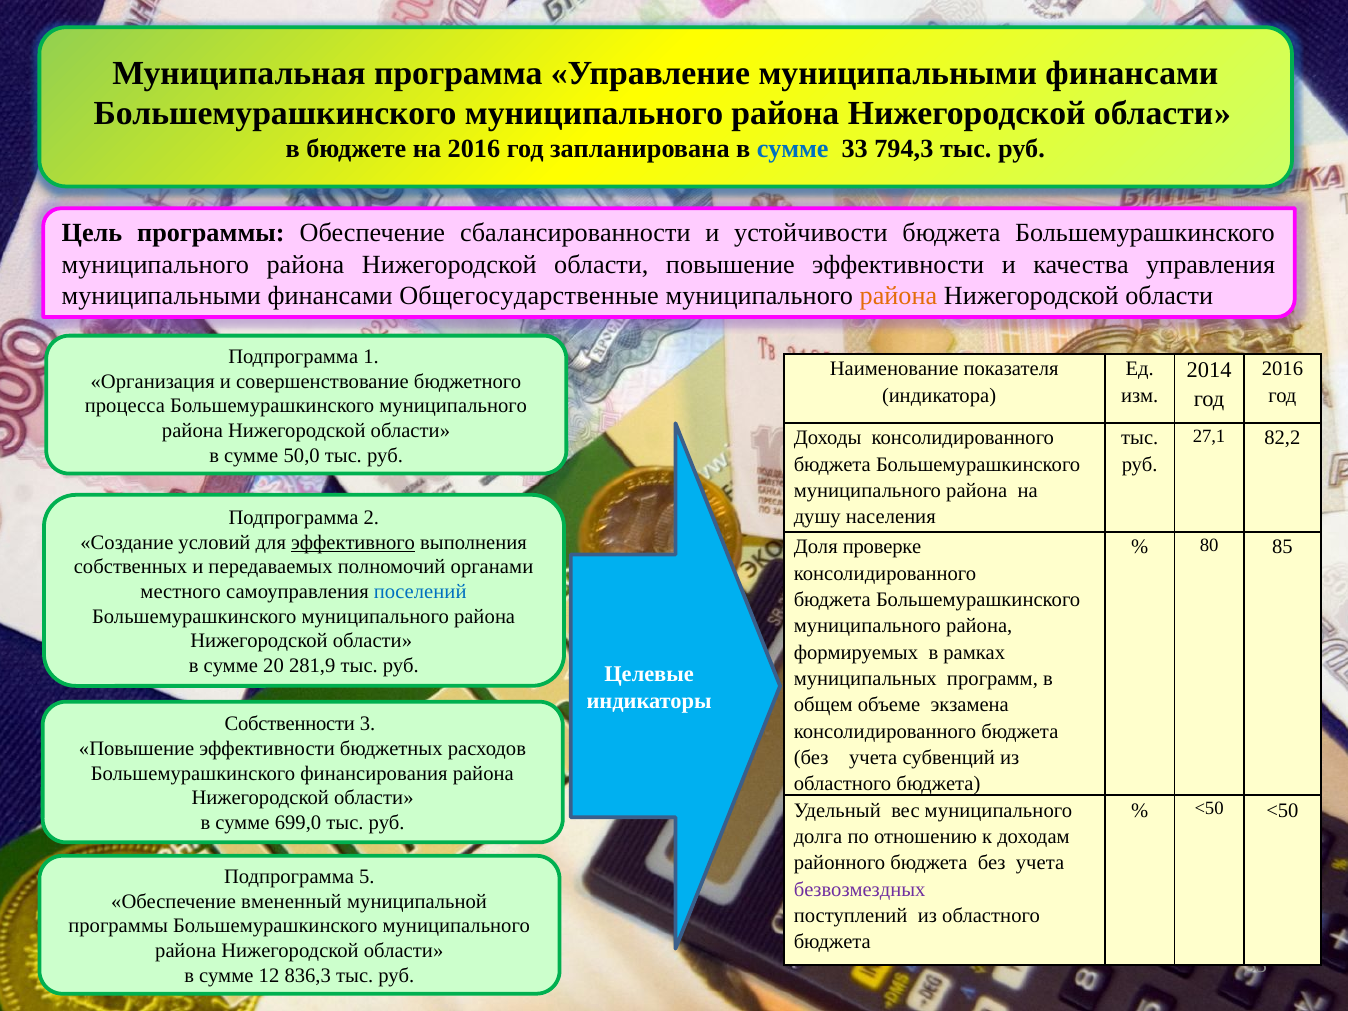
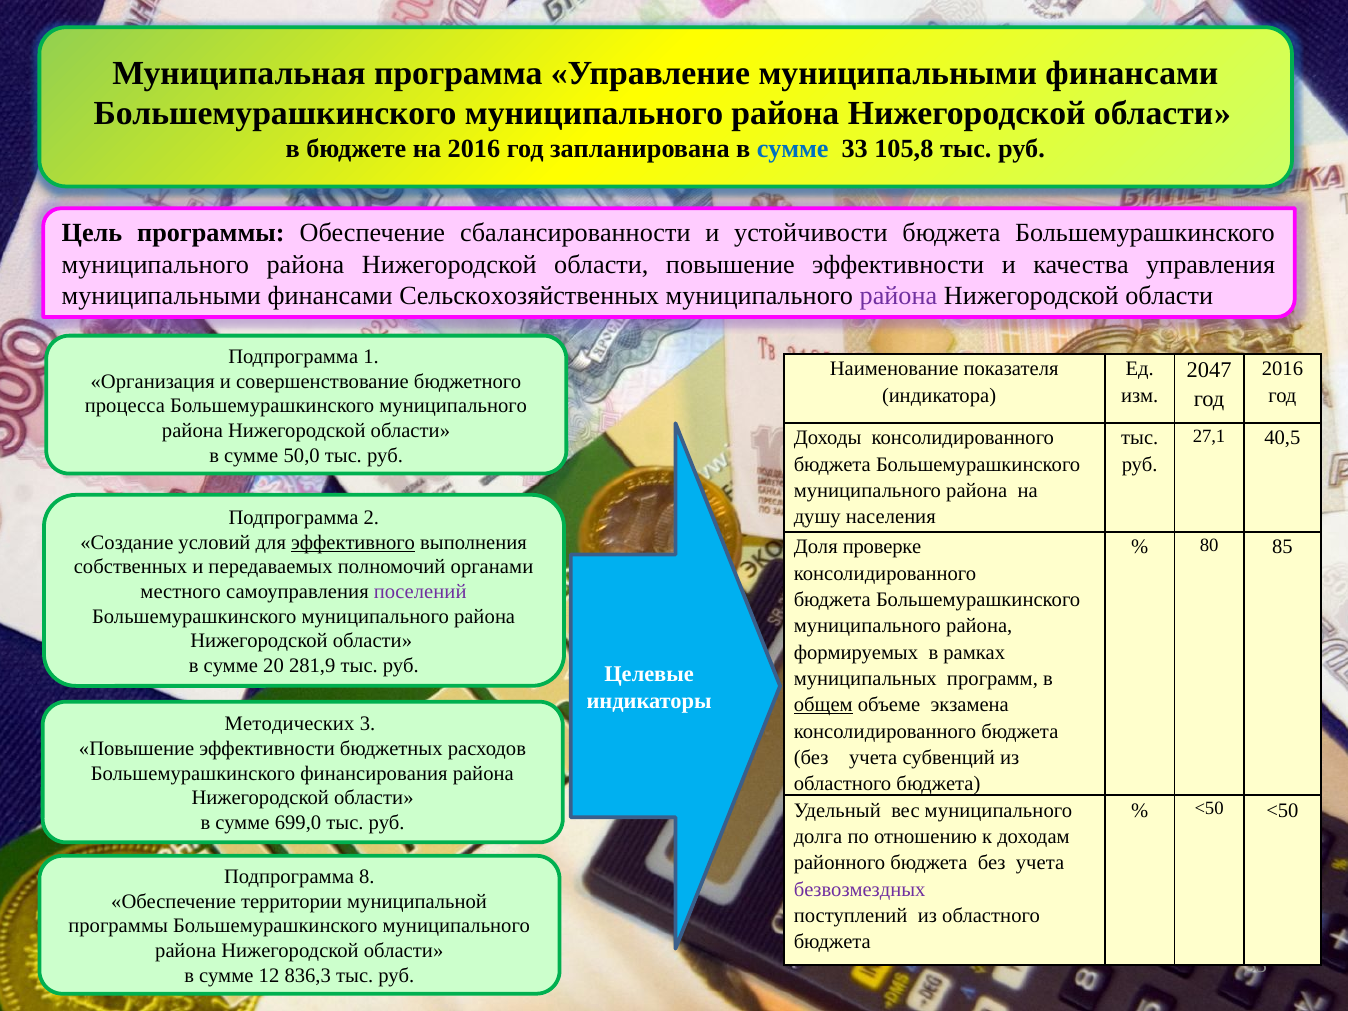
794,3: 794,3 -> 105,8
Общегосударственные: Общегосударственные -> Сельскохозяйственных
района at (898, 296) colour: orange -> purple
2014: 2014 -> 2047
82,2: 82,2 -> 40,5
поселений colour: blue -> purple
общем underline: none -> present
Собственности: Собственности -> Методических
5: 5 -> 8
вмененный: вмененный -> территории
